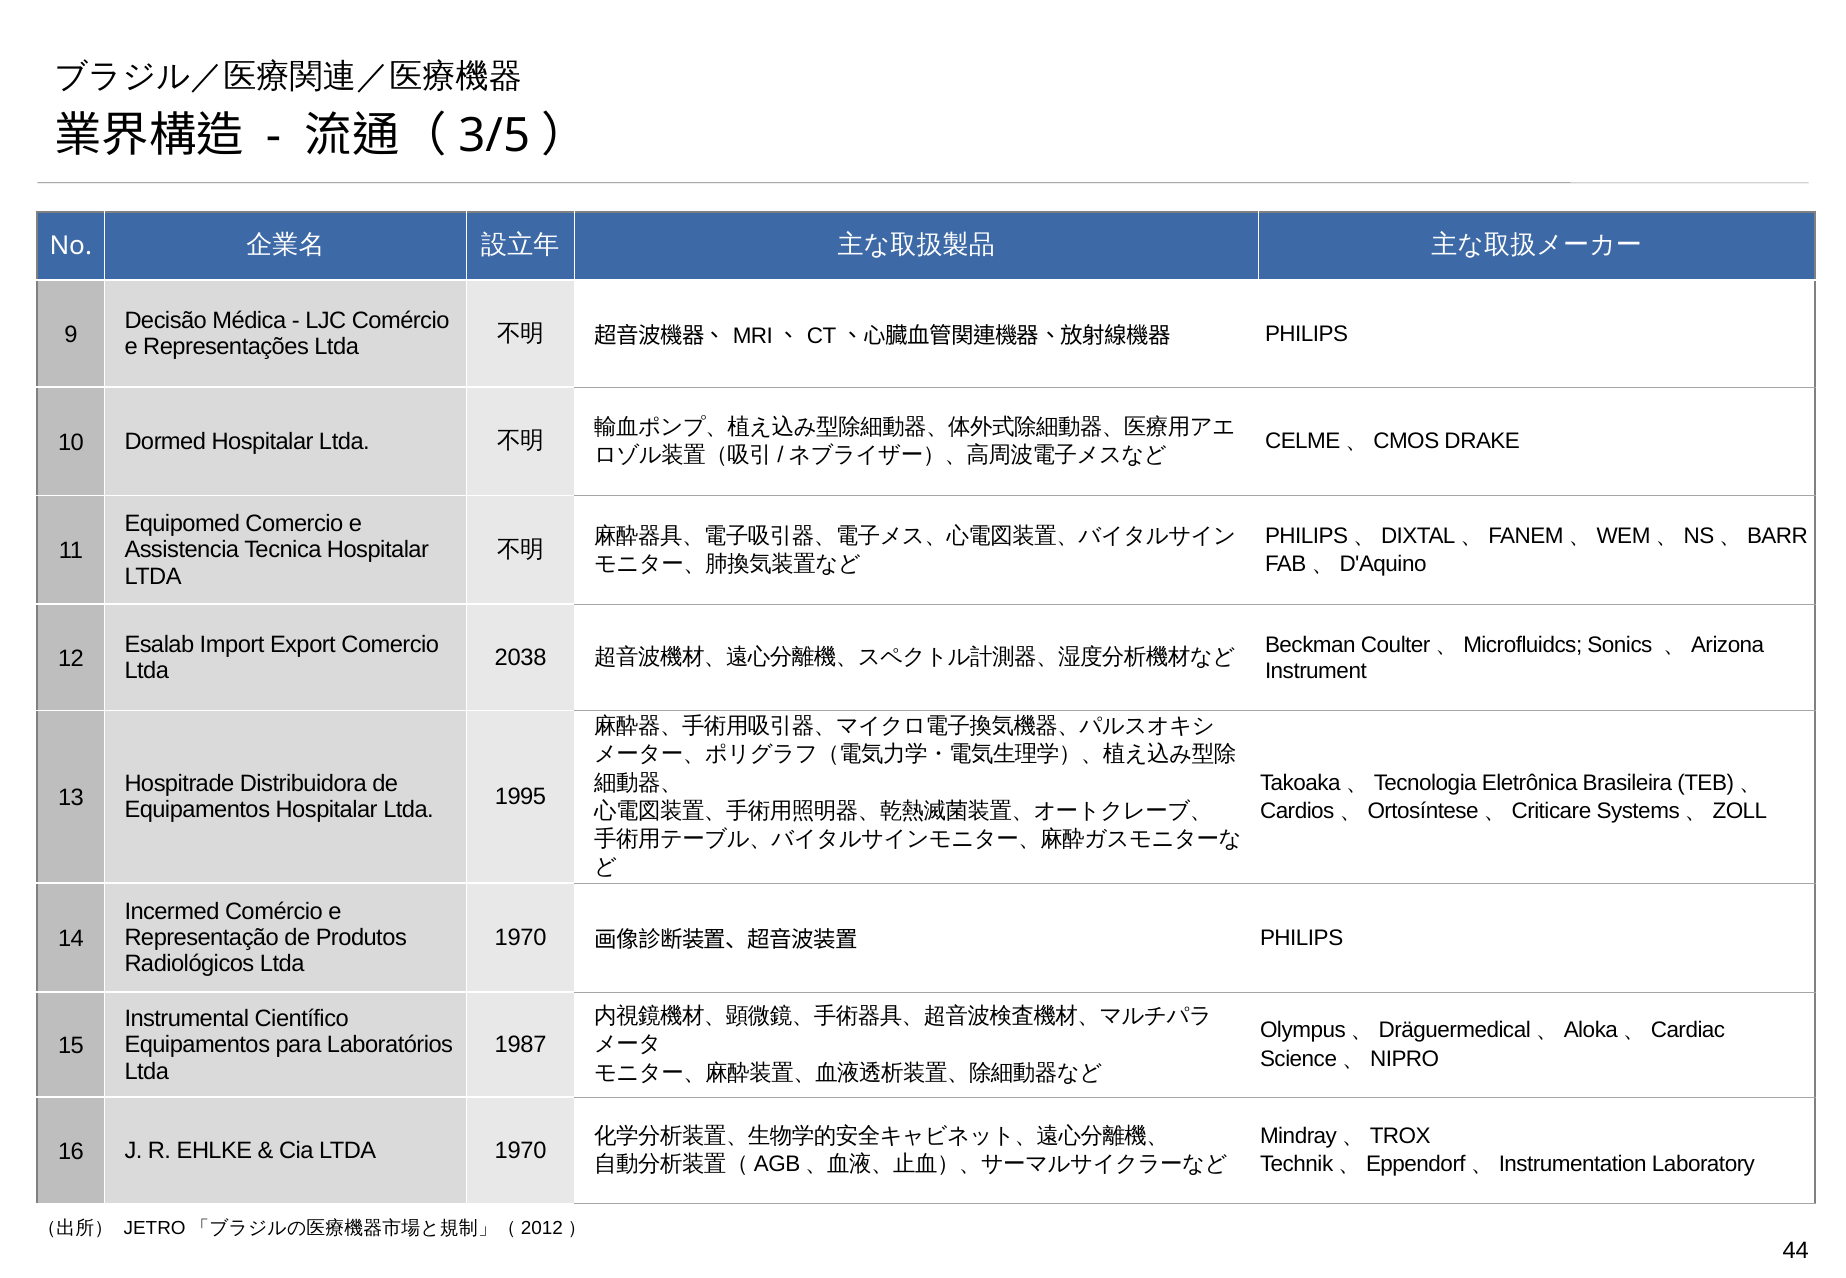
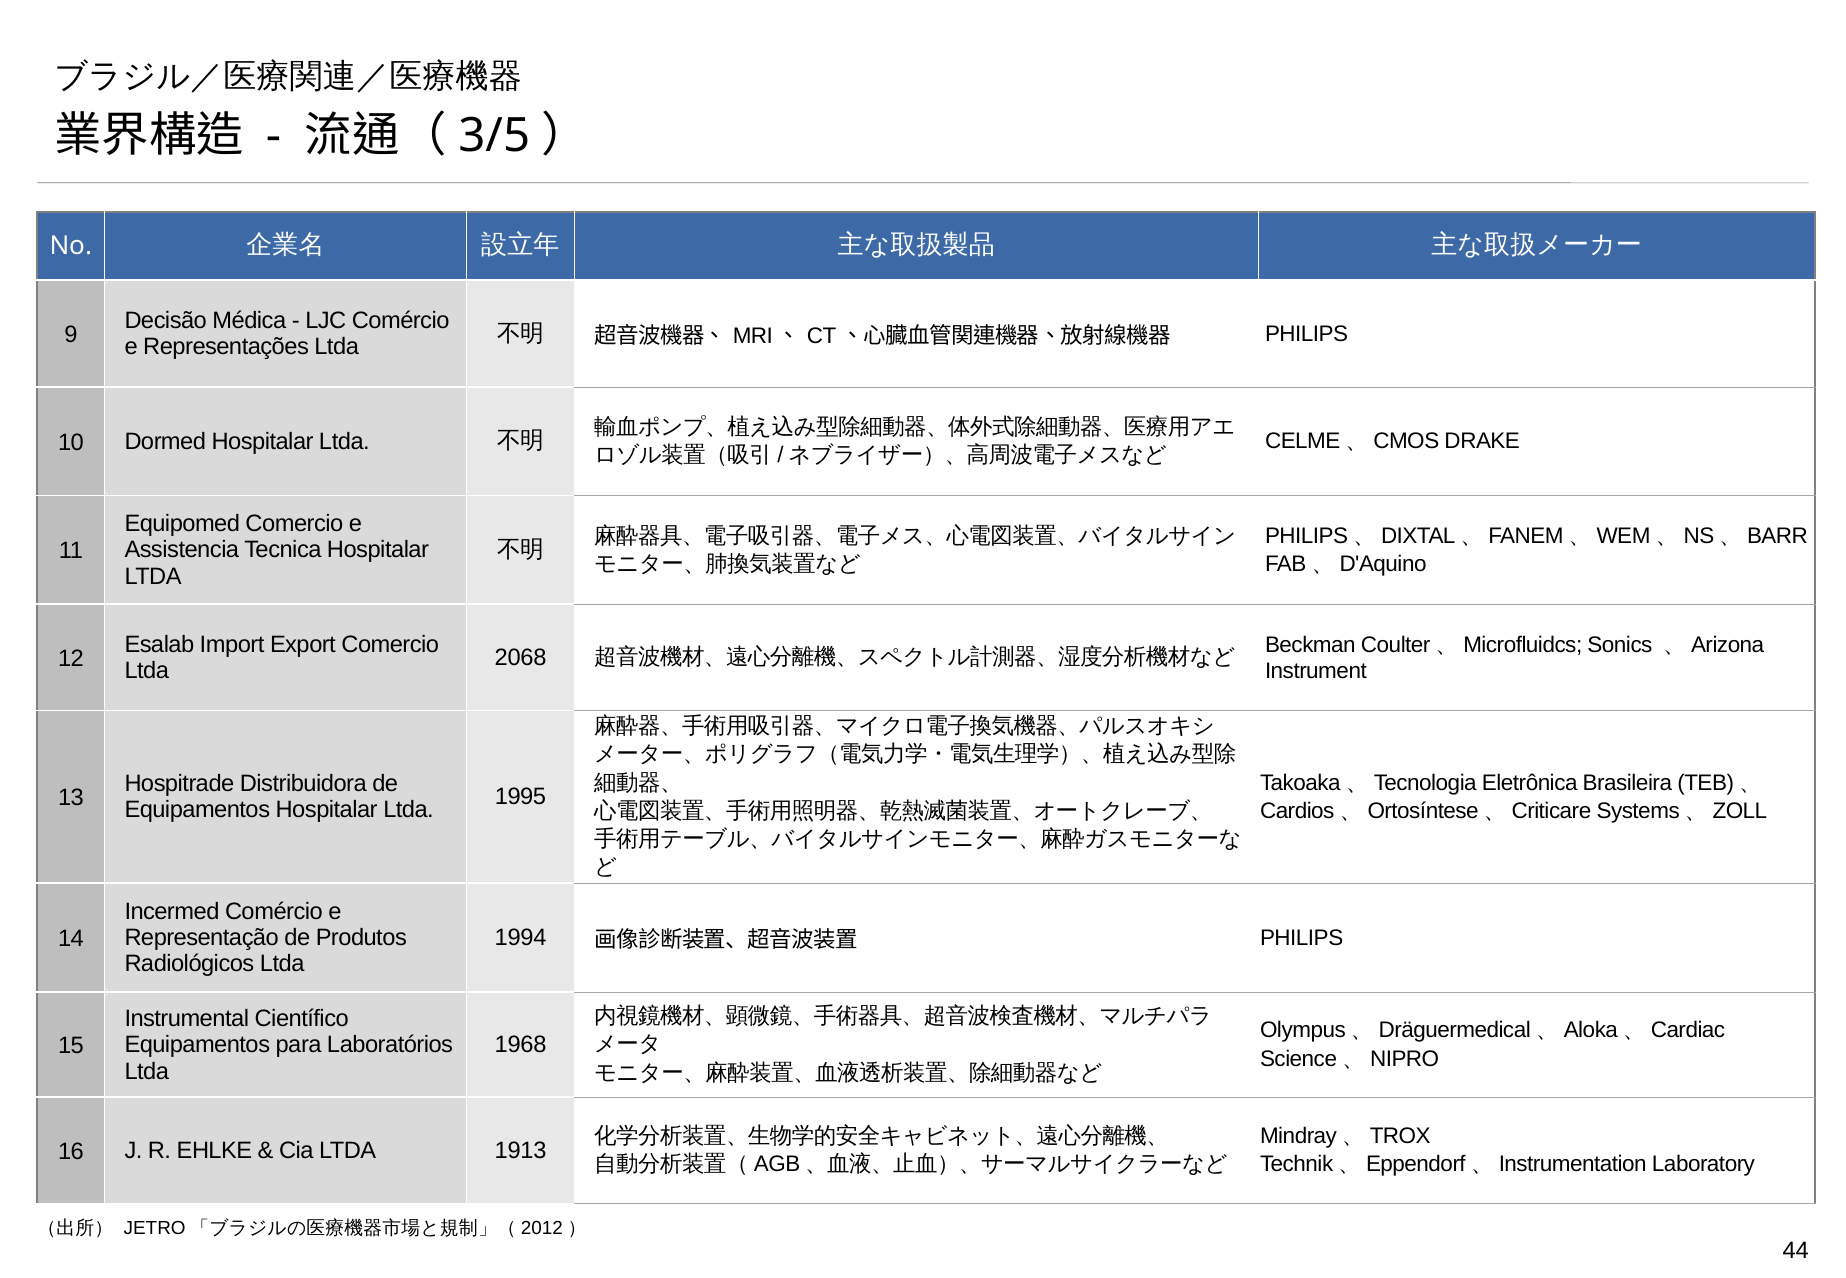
2038: 2038 -> 2068
1970 at (521, 938): 1970 -> 1994
1987: 1987 -> 1968
Cia LTDA 1970: 1970 -> 1913
